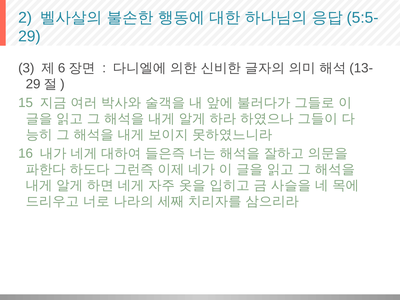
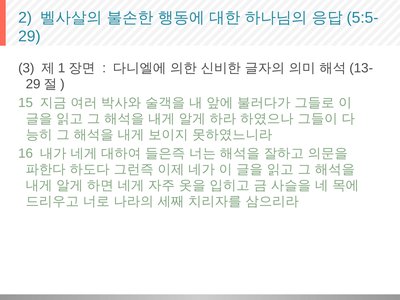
6: 6 -> 1
